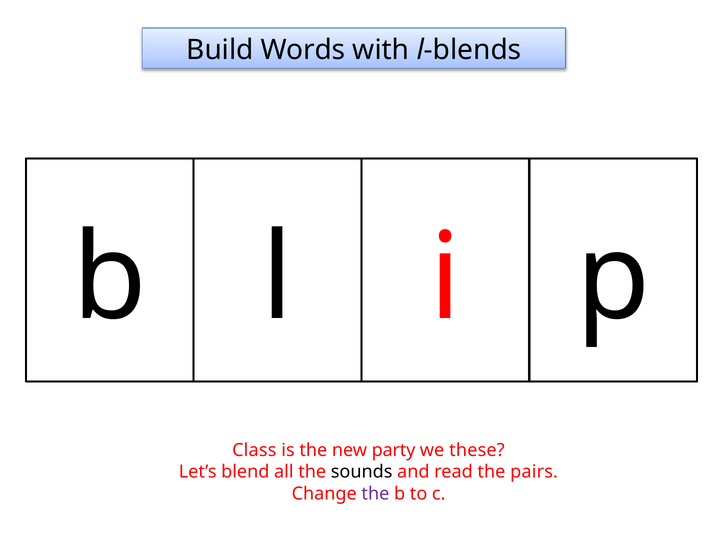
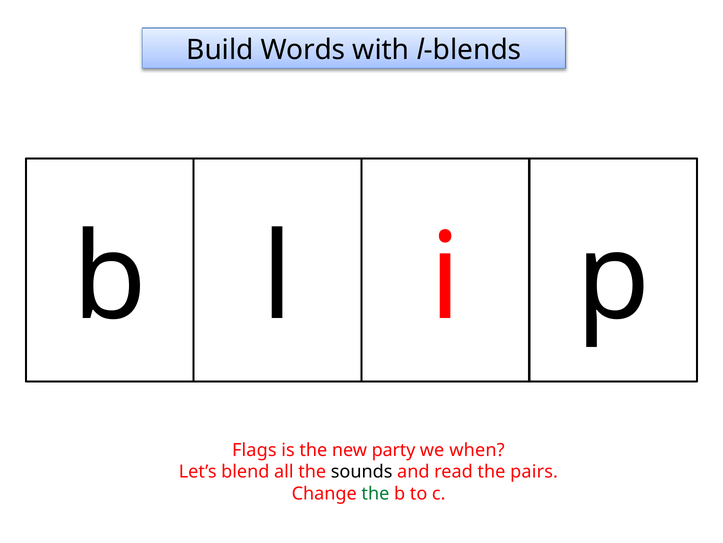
Class: Class -> Flags
these: these -> when
the at (375, 493) colour: purple -> green
